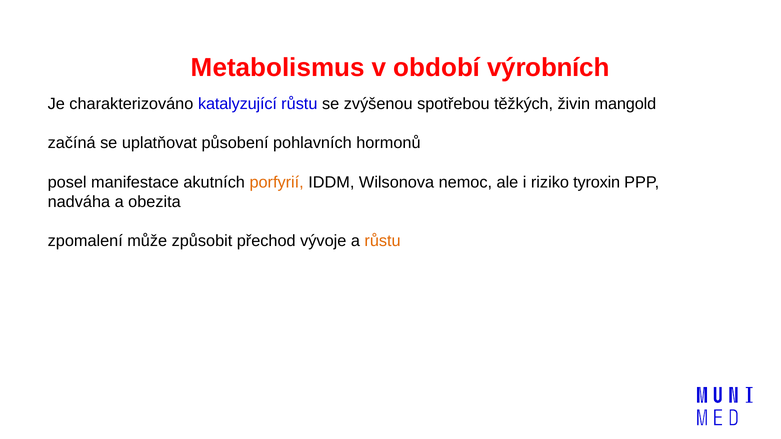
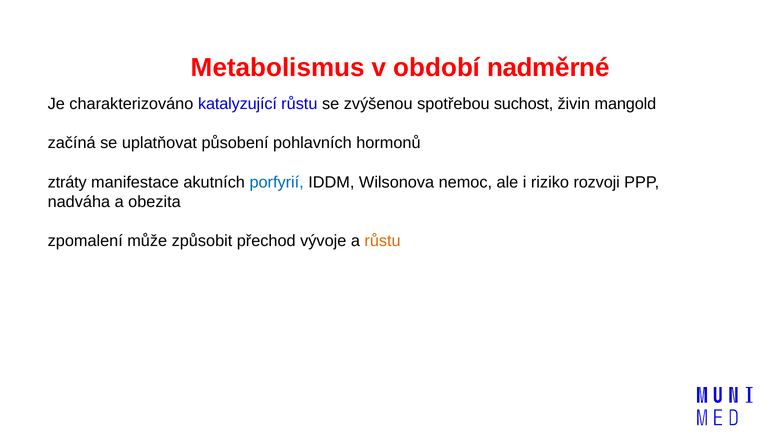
výrobních: výrobních -> nadměrné
těžkých: těžkých -> suchost
posel: posel -> ztráty
porfyrií colour: orange -> blue
tyroxin: tyroxin -> rozvoji
